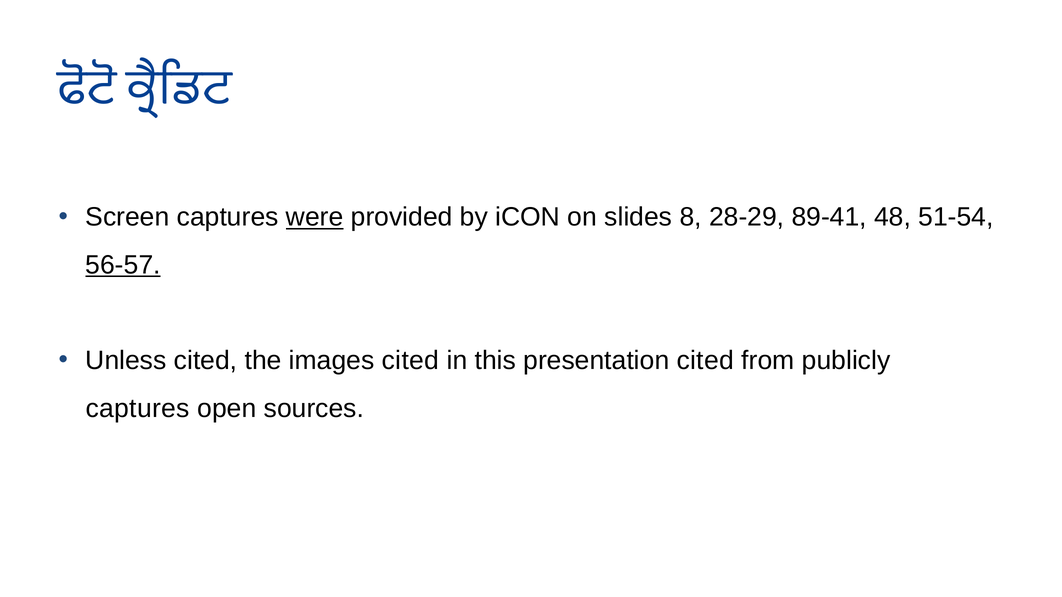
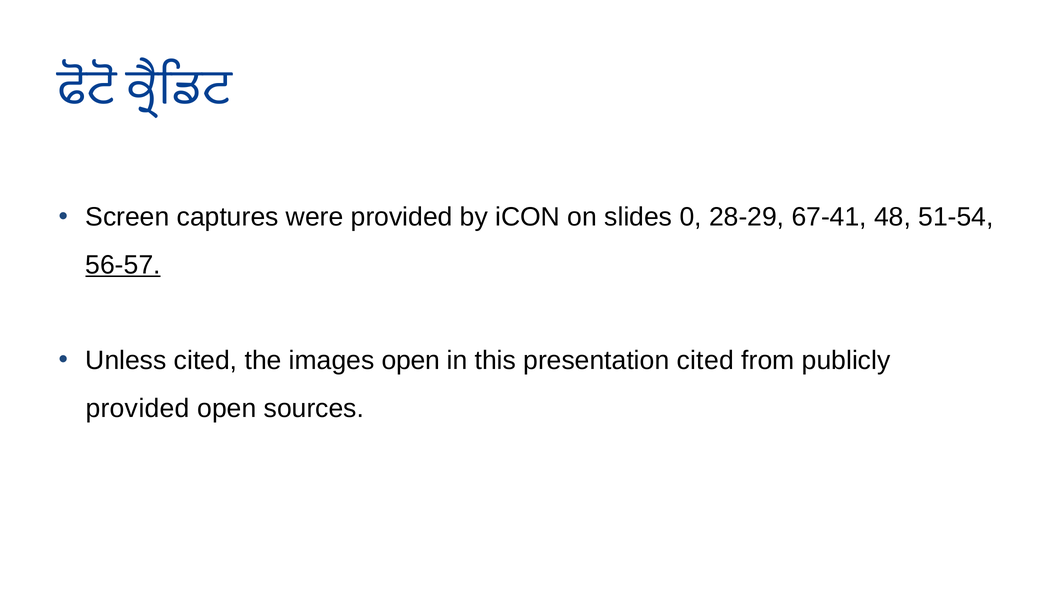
were underline: present -> none
8: 8 -> 0
89-41: 89-41 -> 67-41
images cited: cited -> open
captures at (138, 409): captures -> provided
